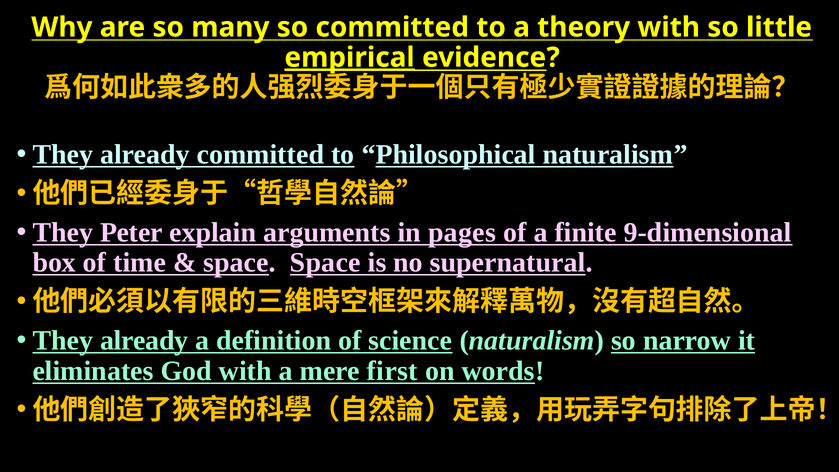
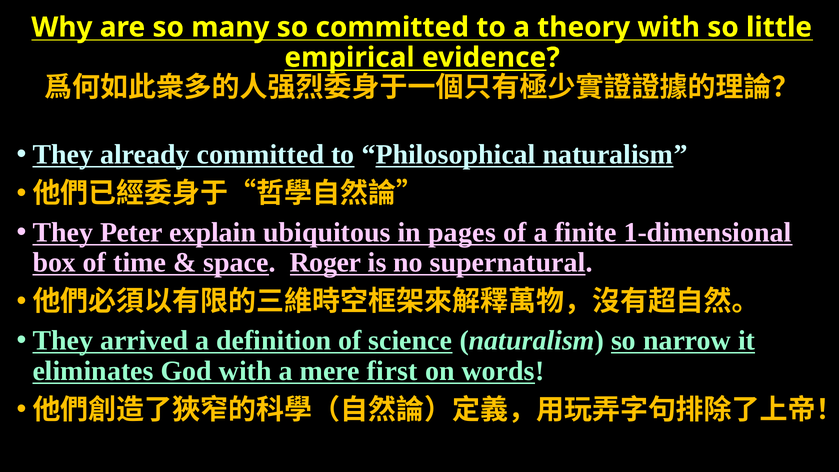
empirical underline: present -> none
arguments: arguments -> ubiquitous
9-dimensional: 9-dimensional -> 1-dimensional
space Space: Space -> Roger
already at (144, 341): already -> arrived
